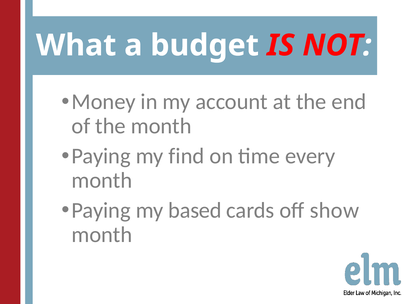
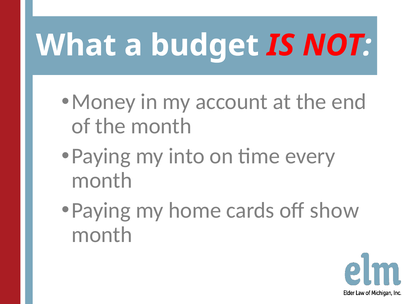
find: find -> into
based: based -> home
